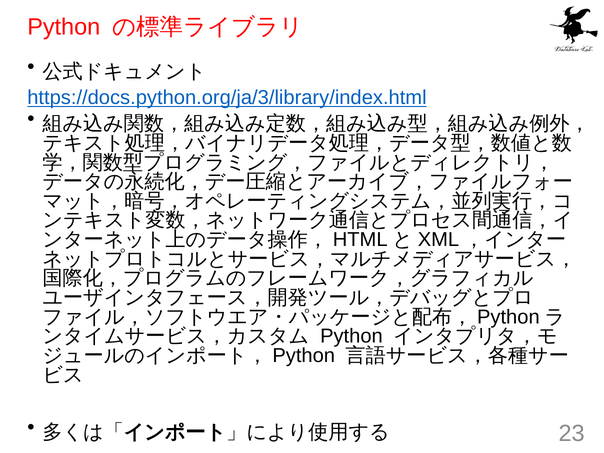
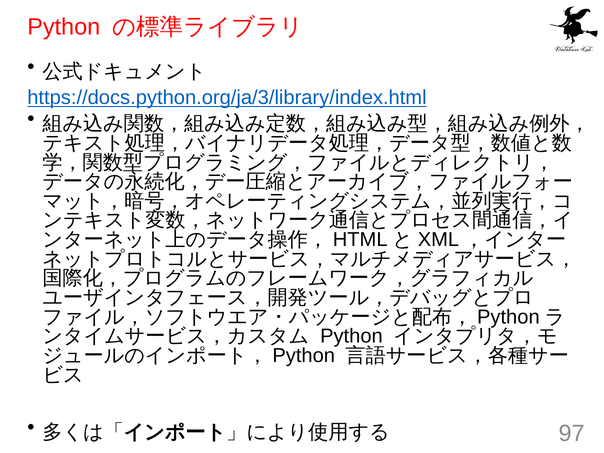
23: 23 -> 97
